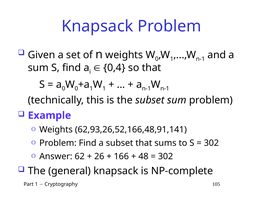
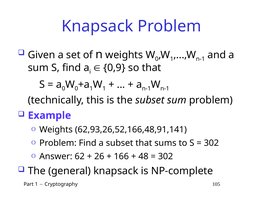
0,4: 0,4 -> 0,9
